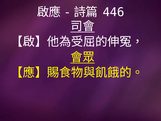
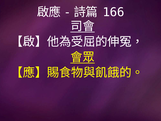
446: 446 -> 166
